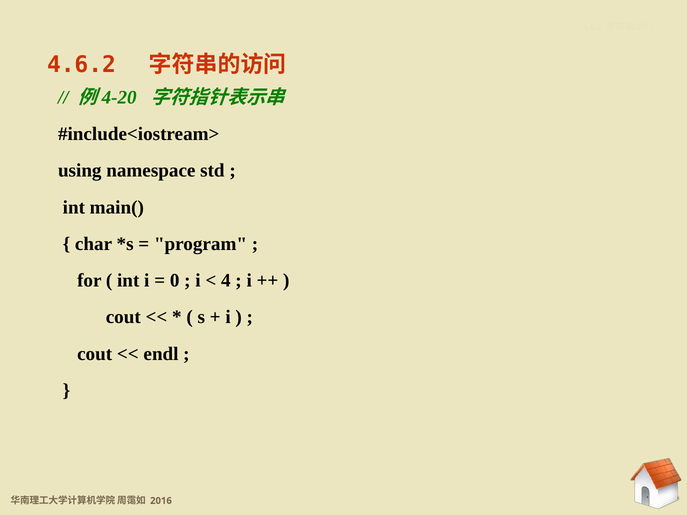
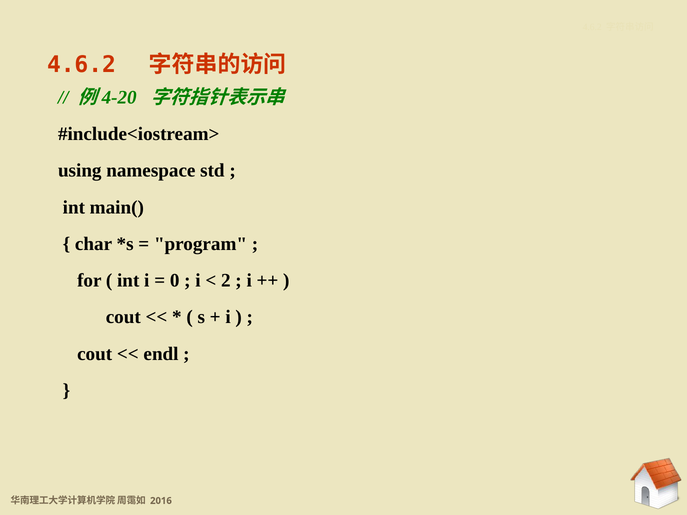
4: 4 -> 2
